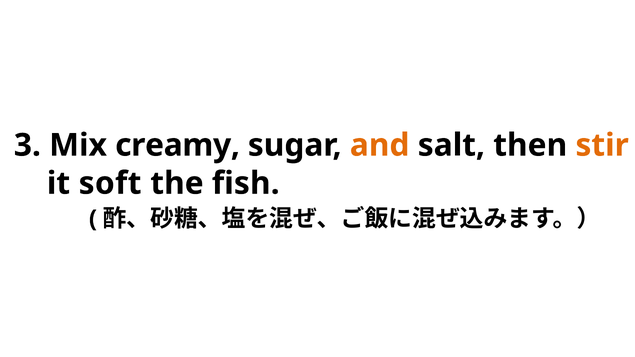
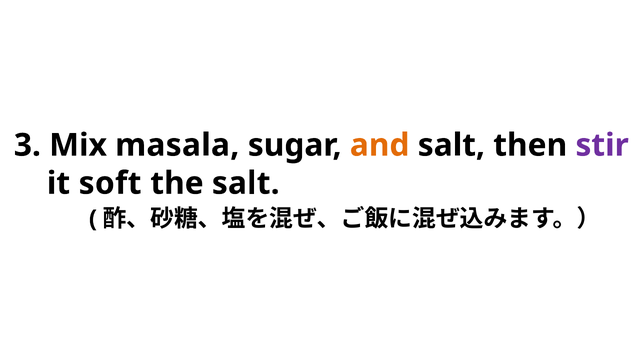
creamy: creamy -> masala
stir colour: orange -> purple
the fish: fish -> salt
